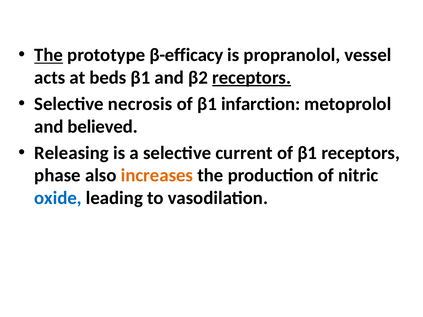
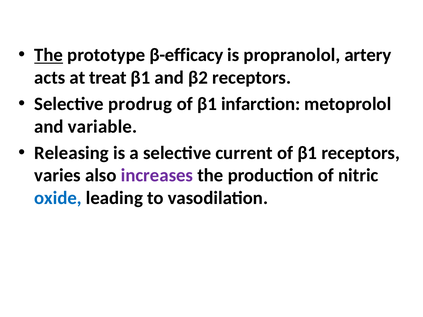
vessel: vessel -> artery
beds: beds -> treat
receptors at (252, 78) underline: present -> none
necrosis: necrosis -> prodrug
believed: believed -> variable
phase: phase -> varies
increases colour: orange -> purple
